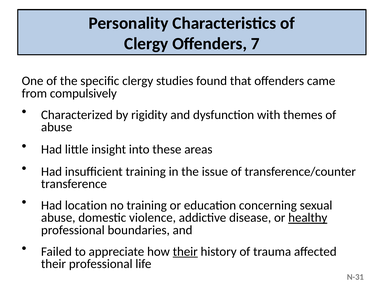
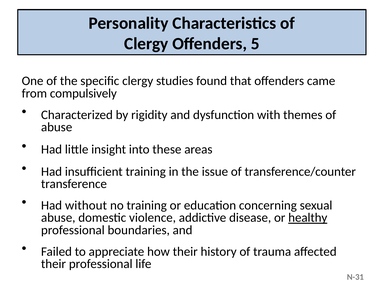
7: 7 -> 5
location: location -> without
their at (185, 252) underline: present -> none
